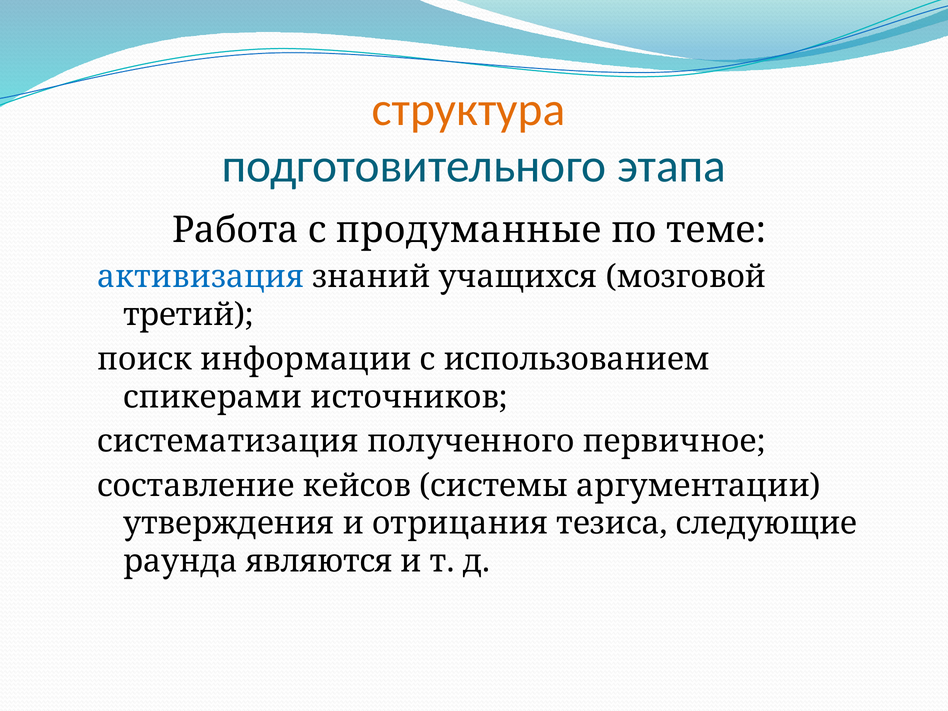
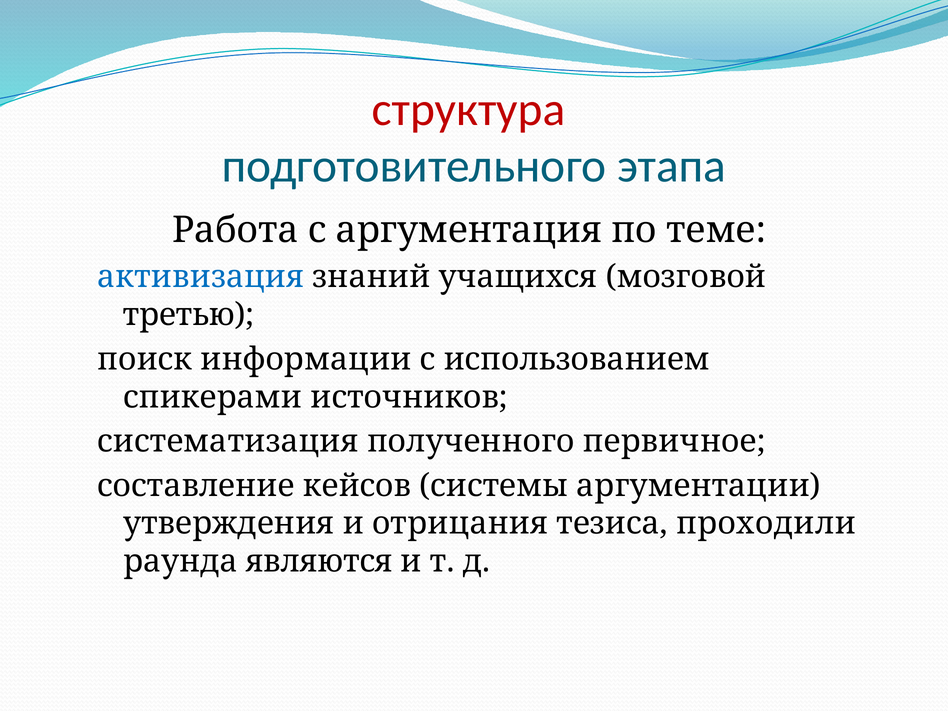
структура colour: orange -> red
продуманные: продуманные -> аргументация
третий: третий -> третью
следующие: следующие -> проходили
